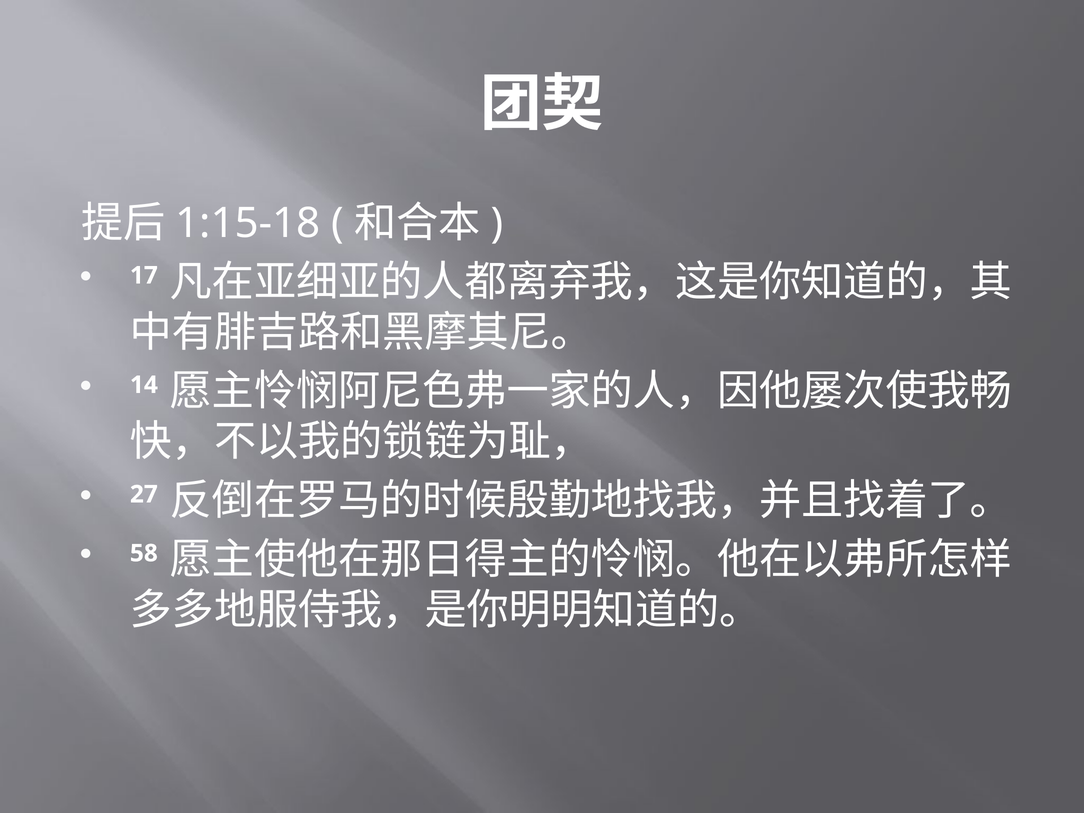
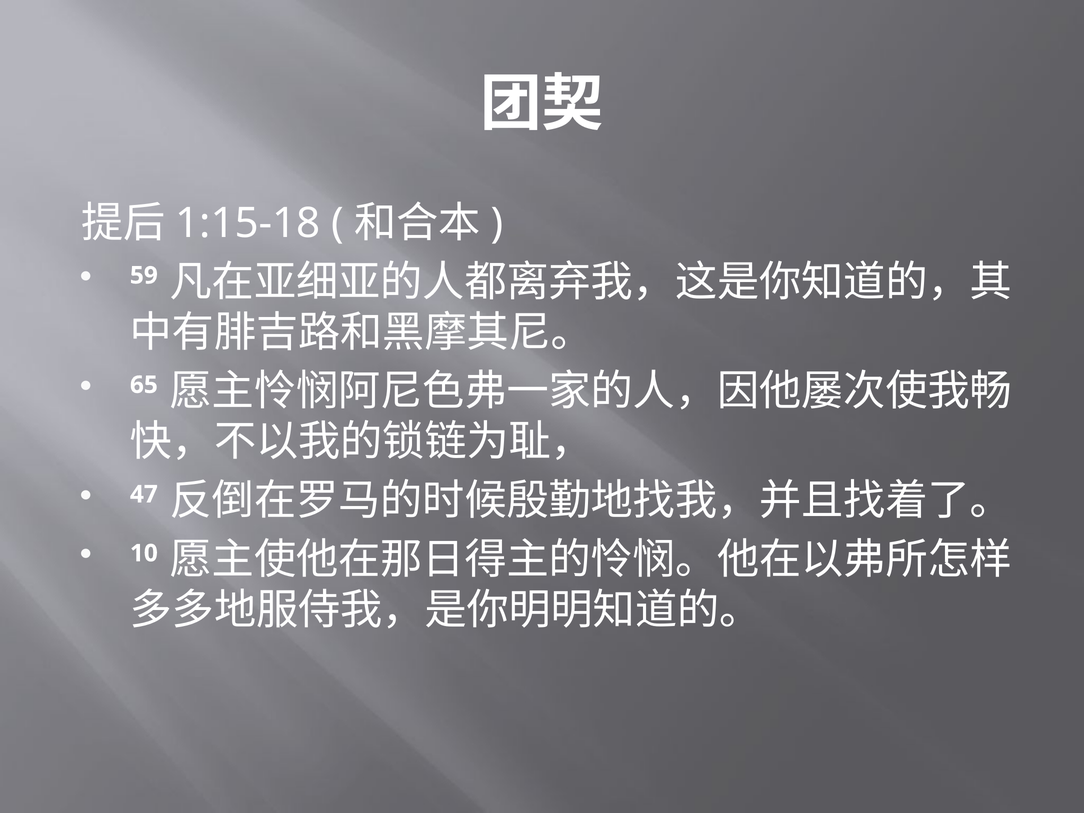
17: 17 -> 59
14: 14 -> 65
27: 27 -> 47
58: 58 -> 10
